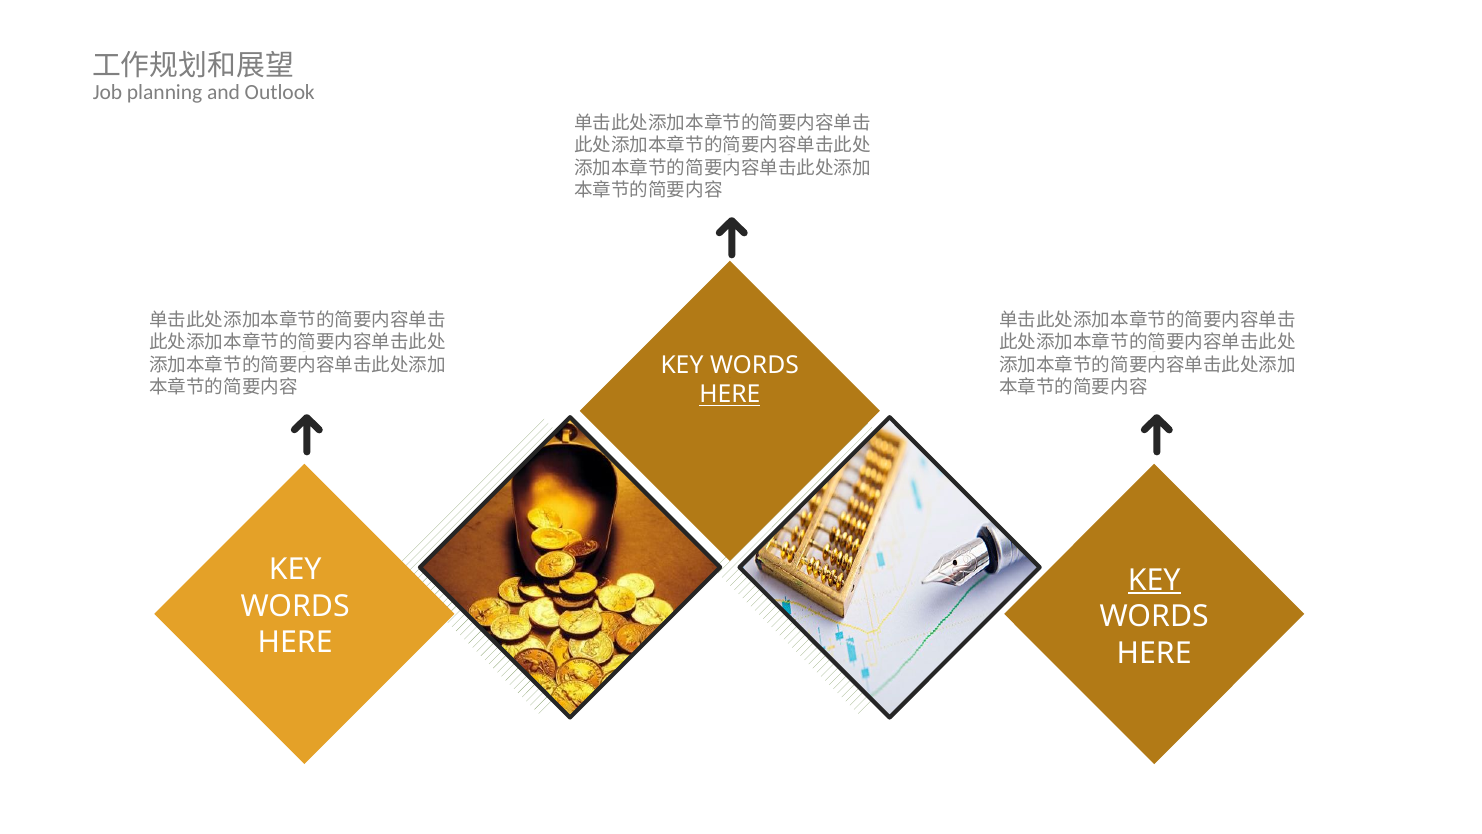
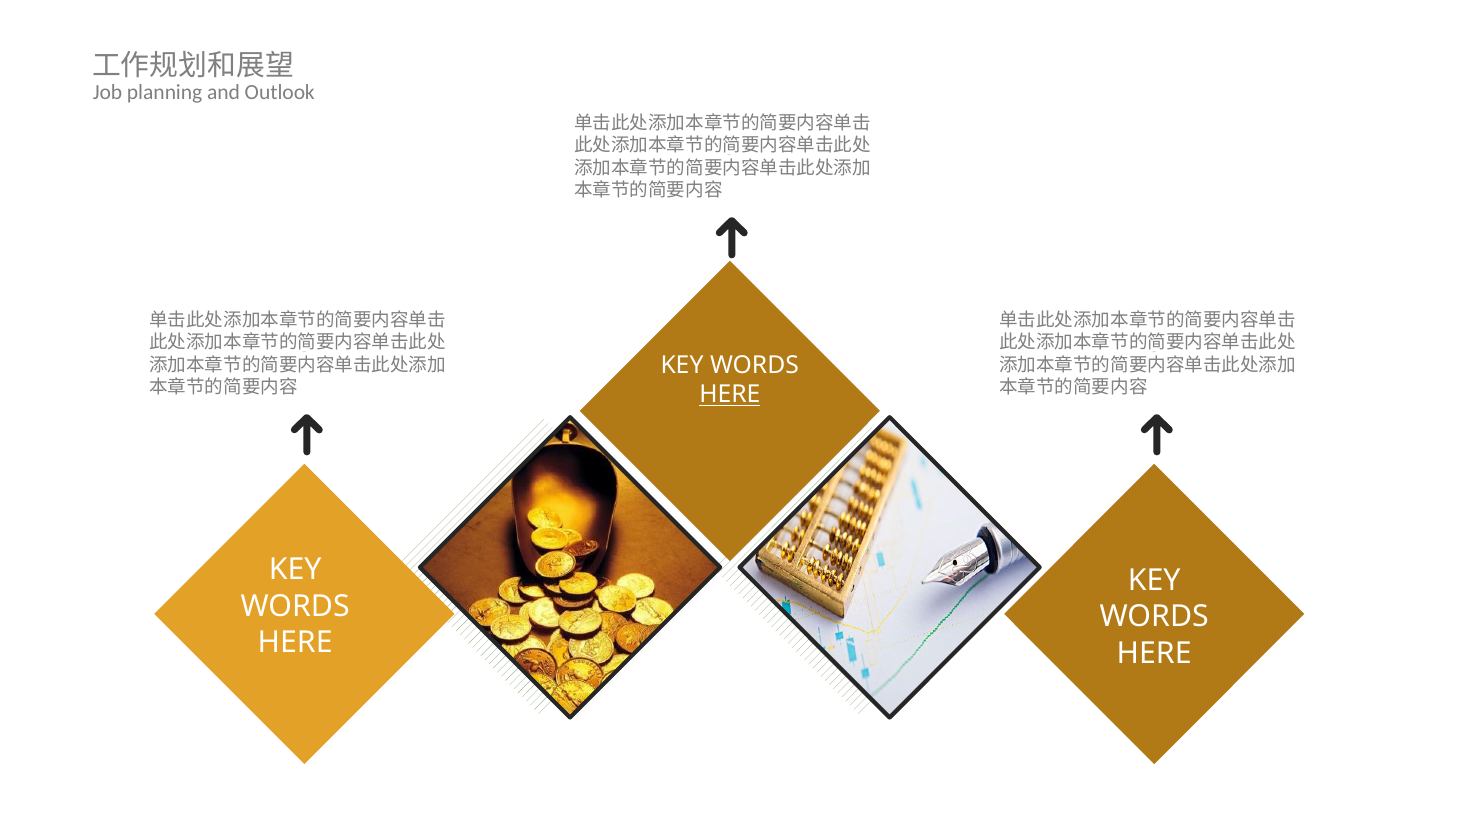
KEY at (1154, 580) underline: present -> none
